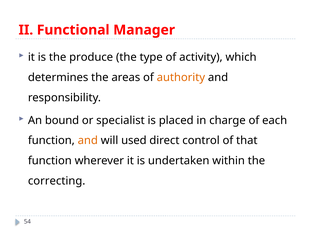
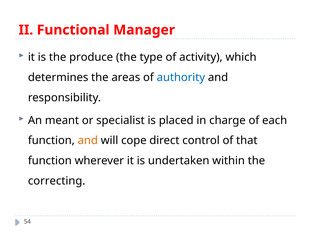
authority colour: orange -> blue
bound: bound -> meant
used: used -> cope
